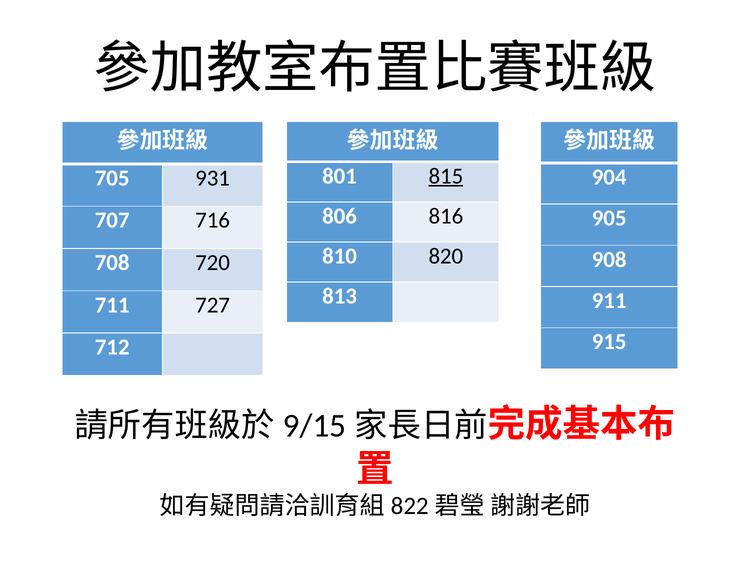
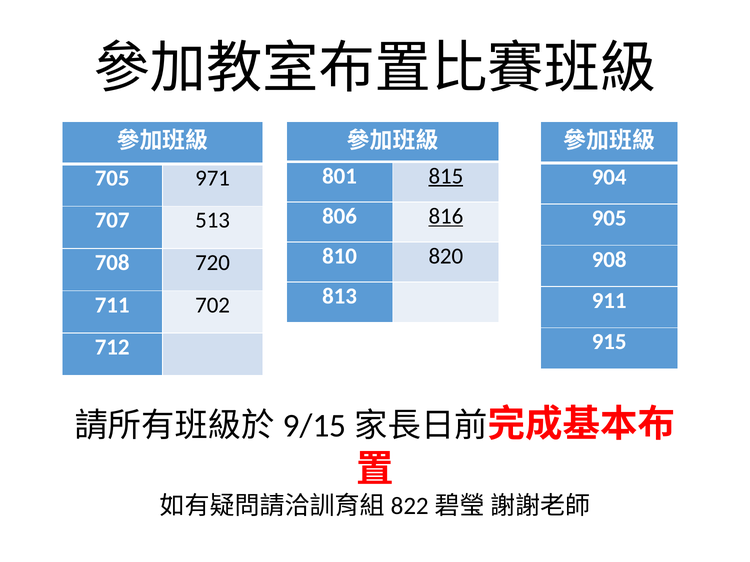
931: 931 -> 971
816 underline: none -> present
716: 716 -> 513
727: 727 -> 702
